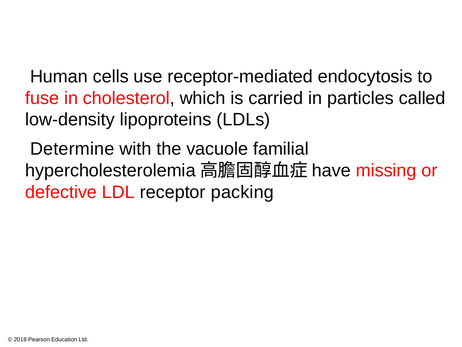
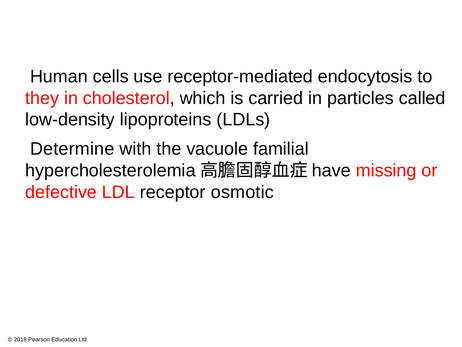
fuse: fuse -> they
packing: packing -> osmotic
